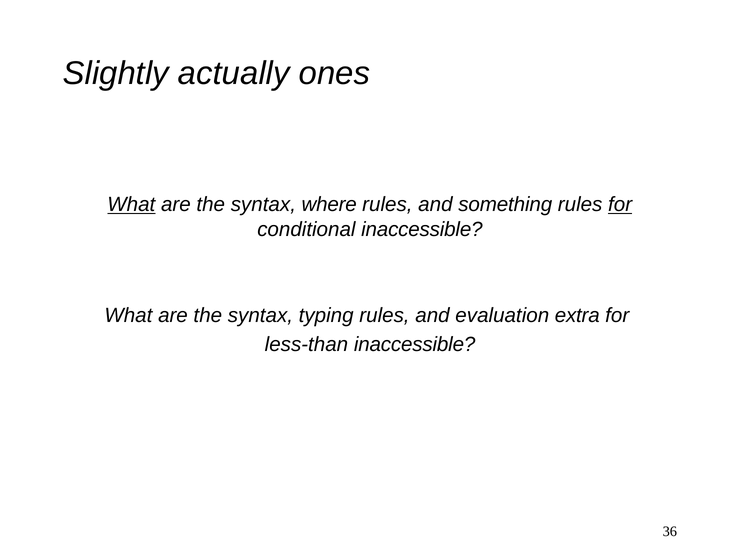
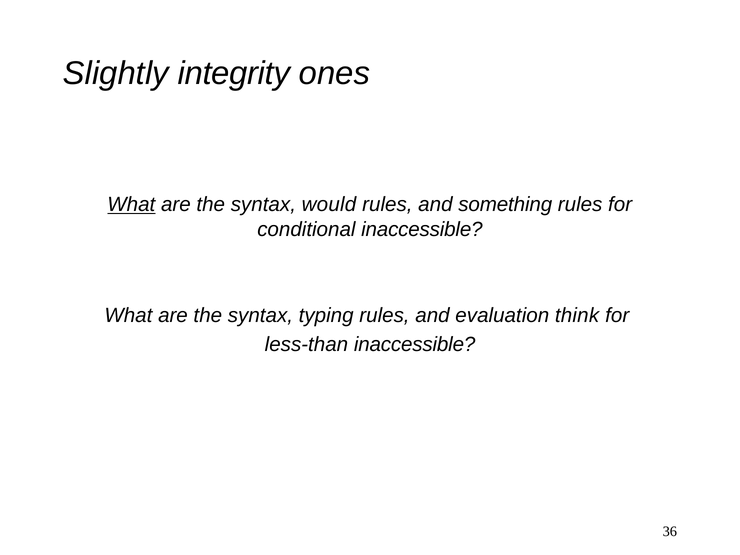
actually: actually -> integrity
where: where -> would
for at (620, 205) underline: present -> none
extra: extra -> think
